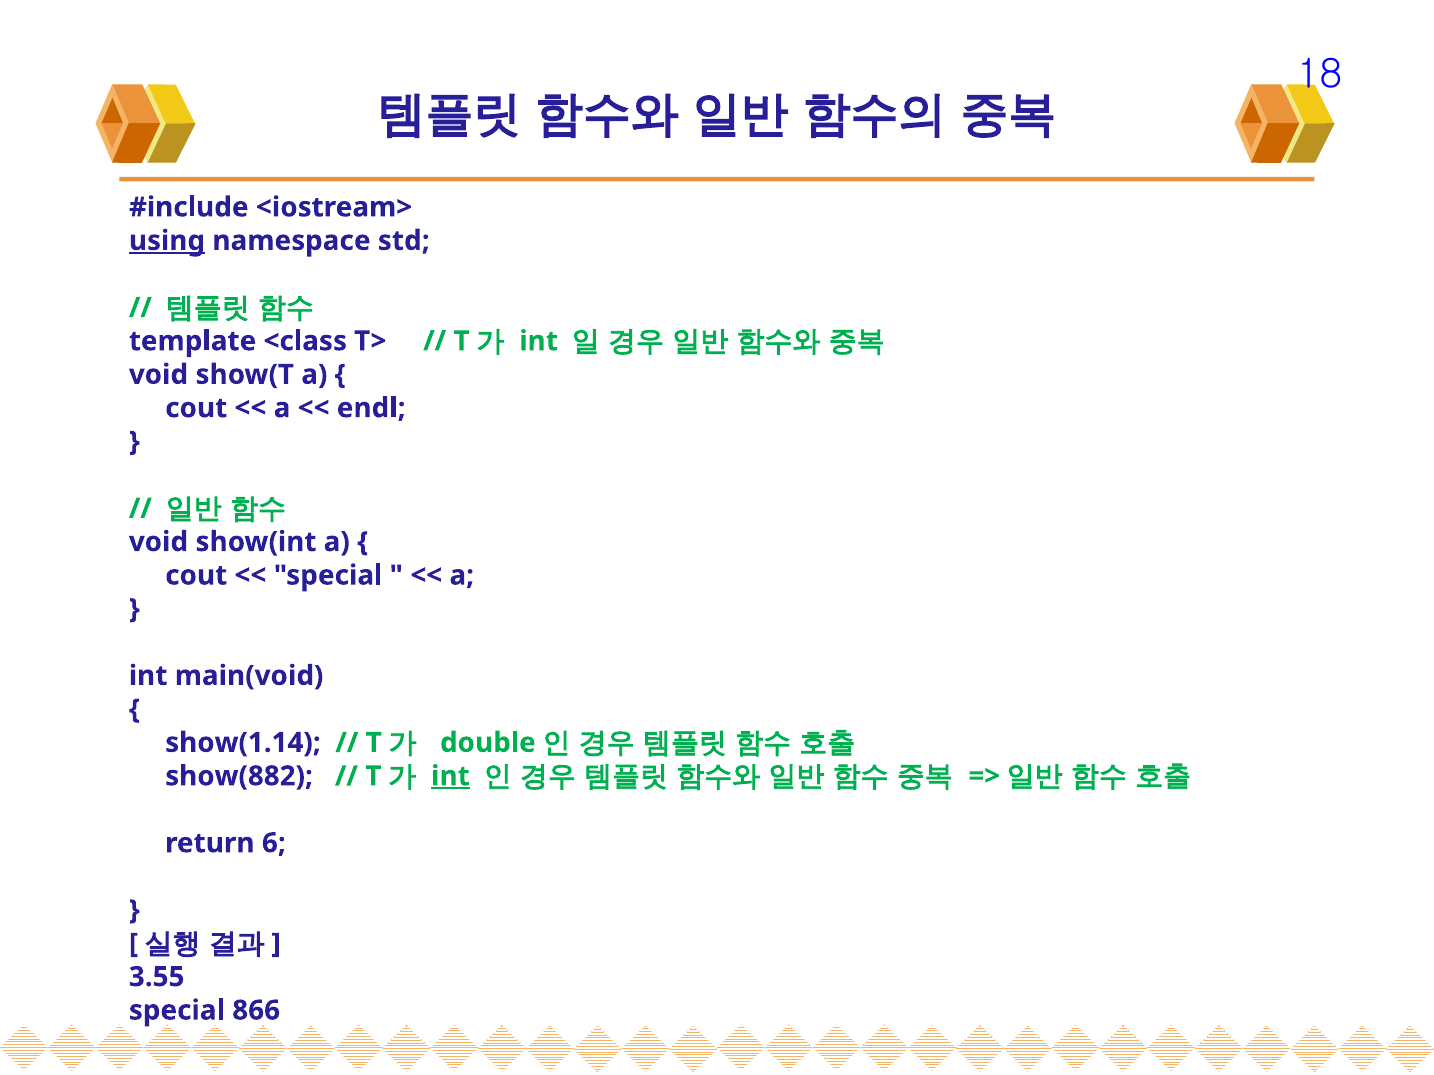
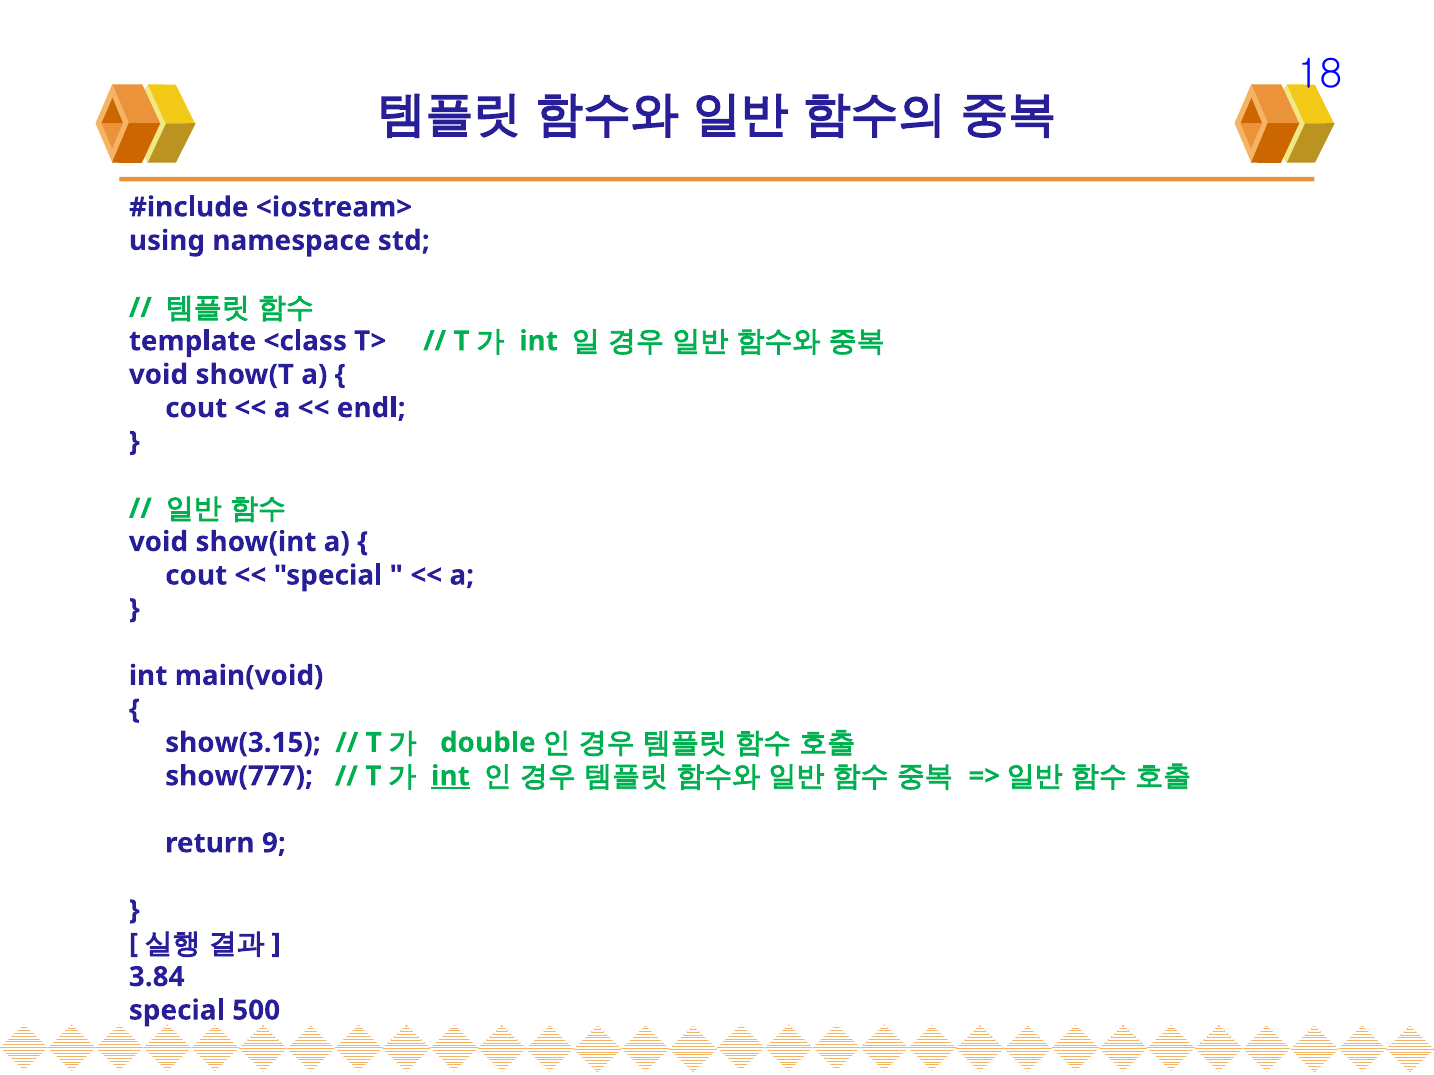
using underline: present -> none
show(1.14: show(1.14 -> show(3.15
show(882: show(882 -> show(777
6: 6 -> 9
3.55: 3.55 -> 3.84
866: 866 -> 500
